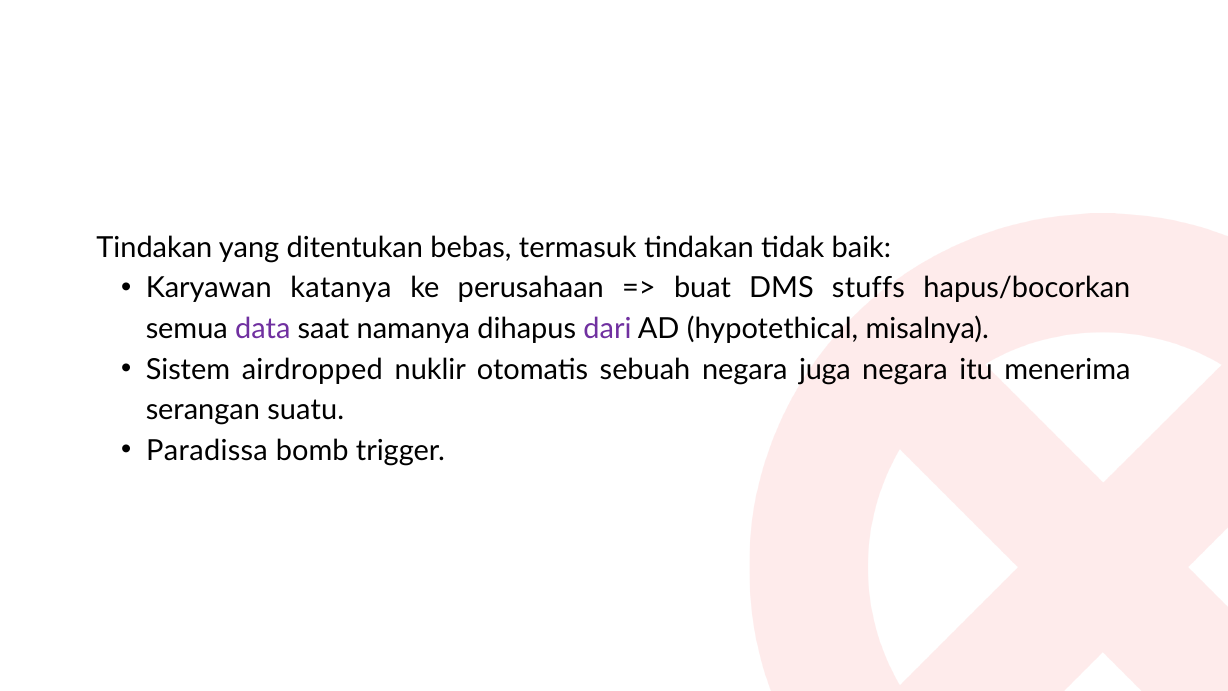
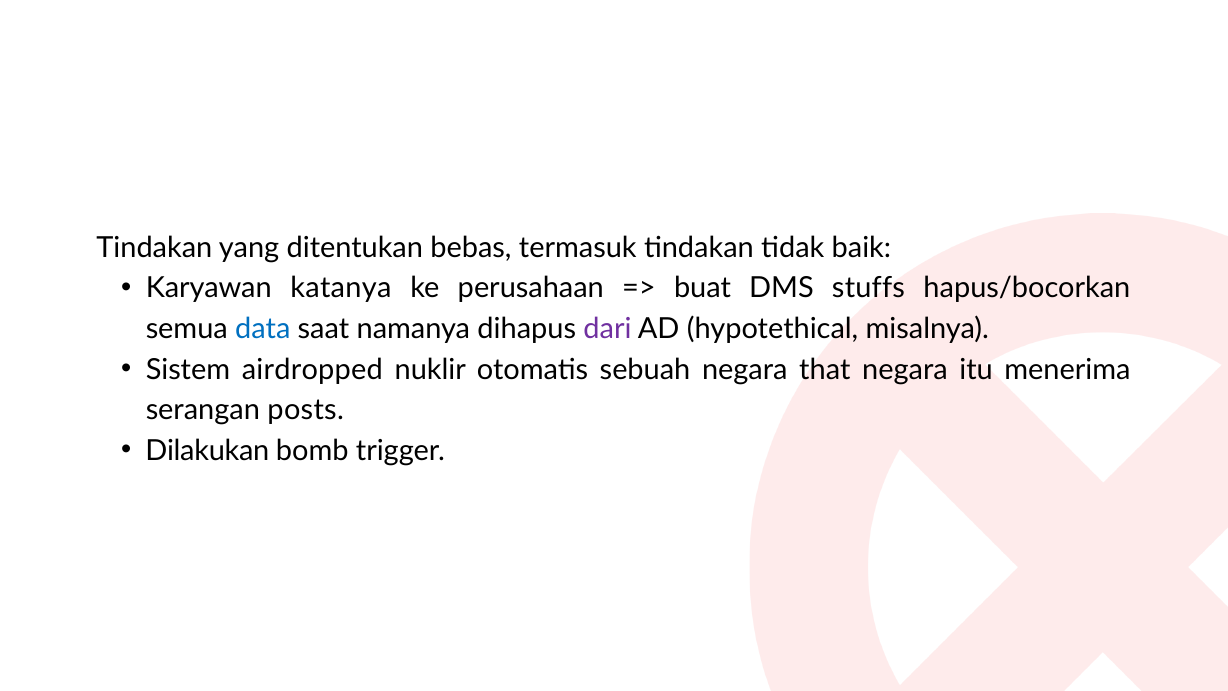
data colour: purple -> blue
juga: juga -> that
suatu: suatu -> posts
Paradissa: Paradissa -> Dilakukan
